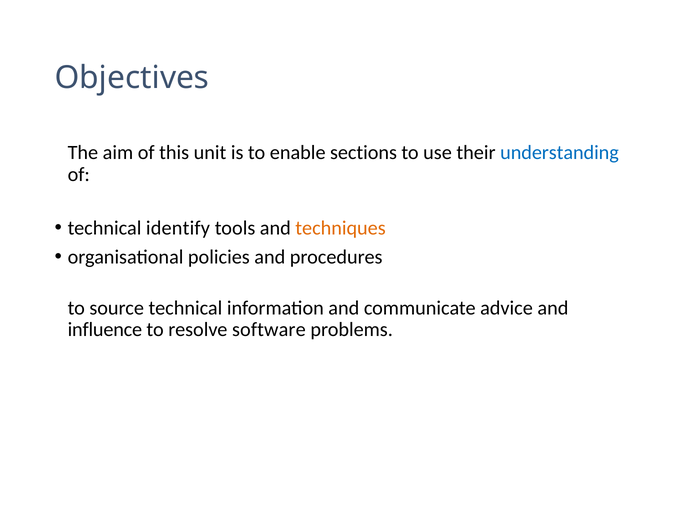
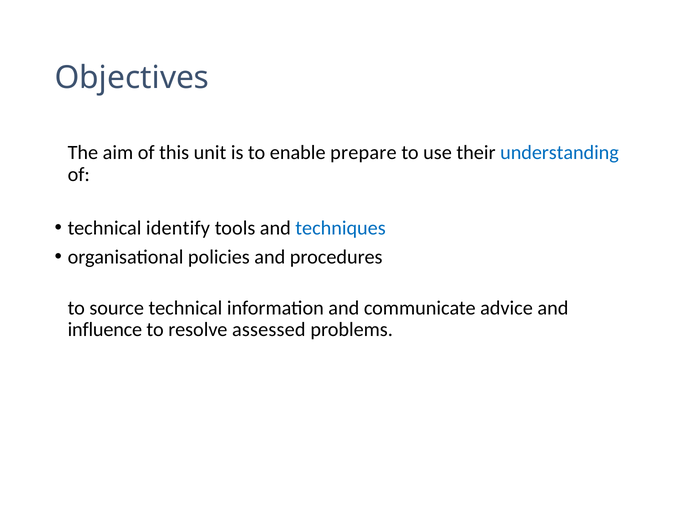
sections: sections -> prepare
techniques colour: orange -> blue
software: software -> assessed
